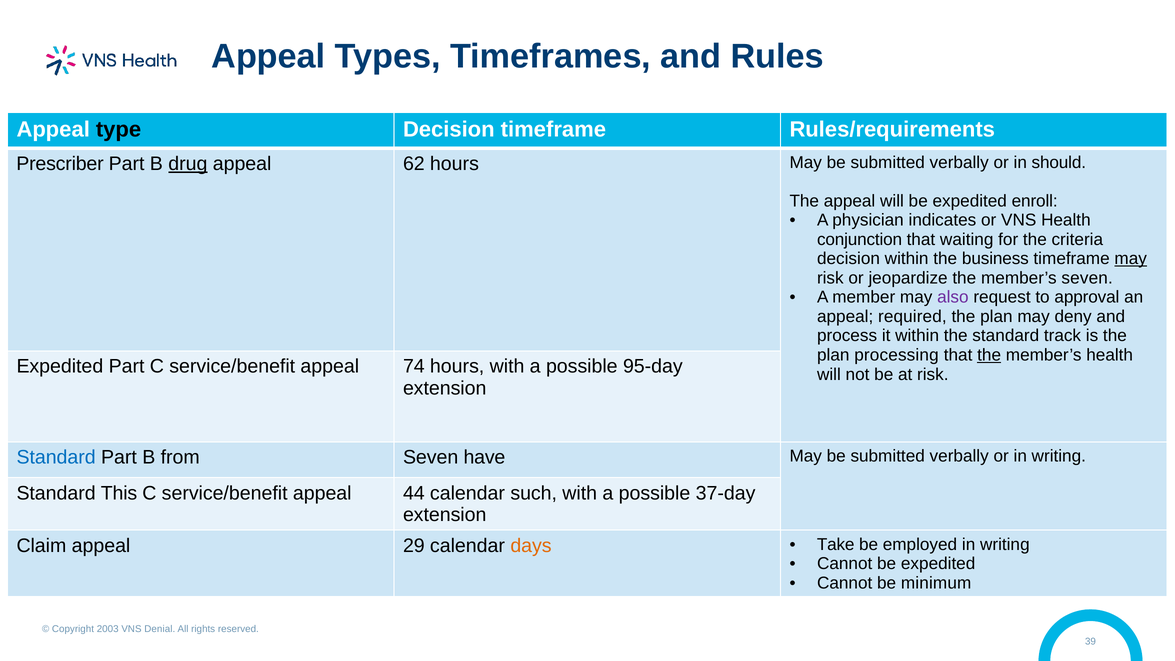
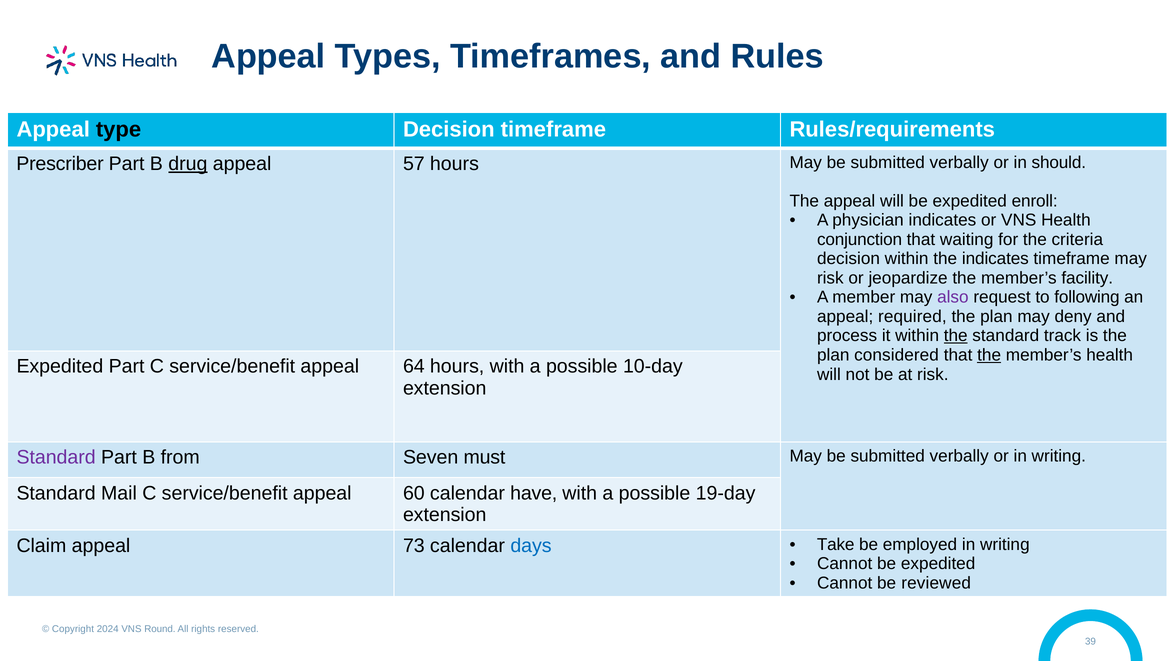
62: 62 -> 57
the business: business -> indicates
may at (1131, 259) underline: present -> none
member’s seven: seven -> facility
approval: approval -> following
the at (956, 336) underline: none -> present
processing: processing -> considered
74: 74 -> 64
95-day: 95-day -> 10-day
Standard at (56, 457) colour: blue -> purple
have: have -> must
This: This -> Mail
44: 44 -> 60
such: such -> have
37-day: 37-day -> 19-day
29: 29 -> 73
days colour: orange -> blue
minimum: minimum -> reviewed
2003: 2003 -> 2024
Denial: Denial -> Round
